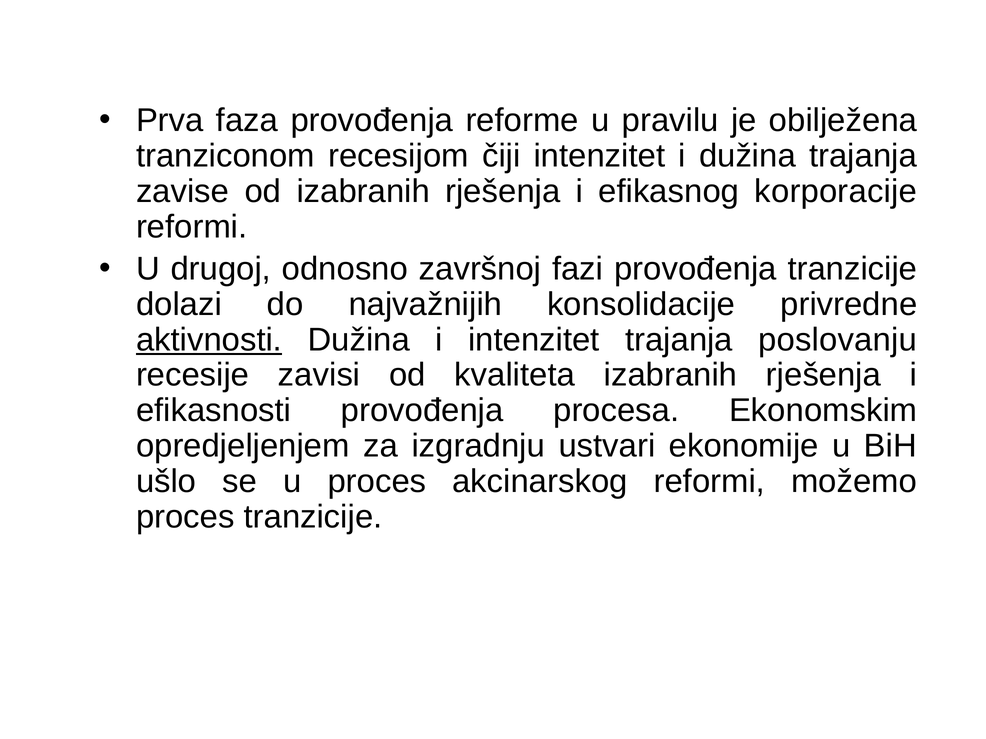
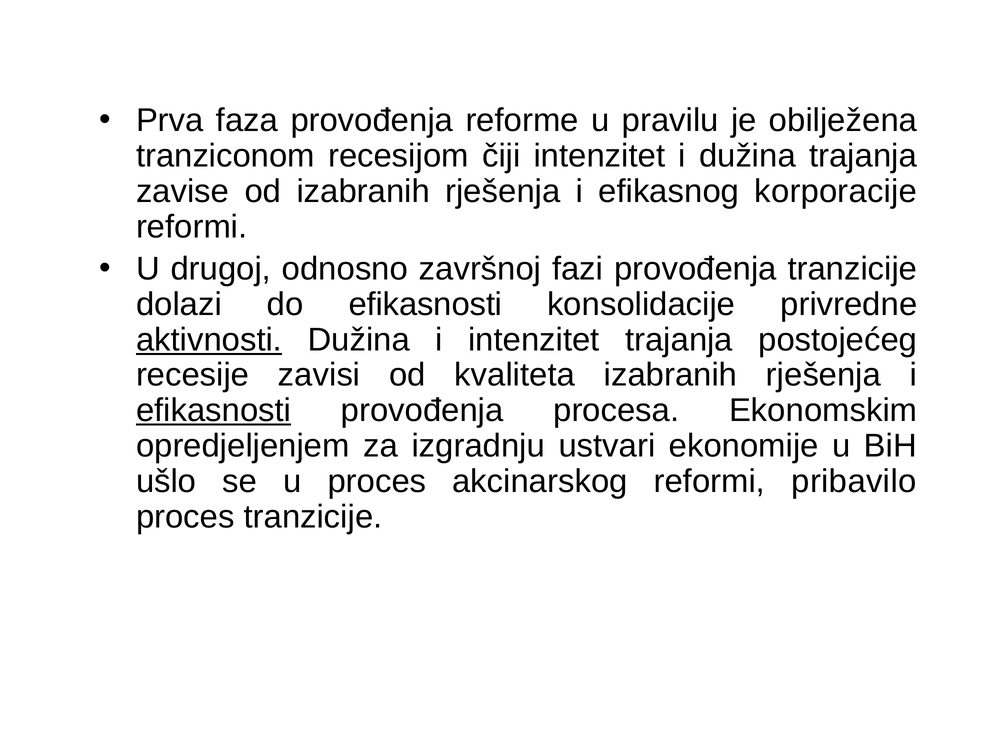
do najvažnijih: najvažnijih -> efikasnosti
poslovanju: poslovanju -> postojećeg
efikasnosti at (214, 411) underline: none -> present
možemo: možemo -> pribavilo
